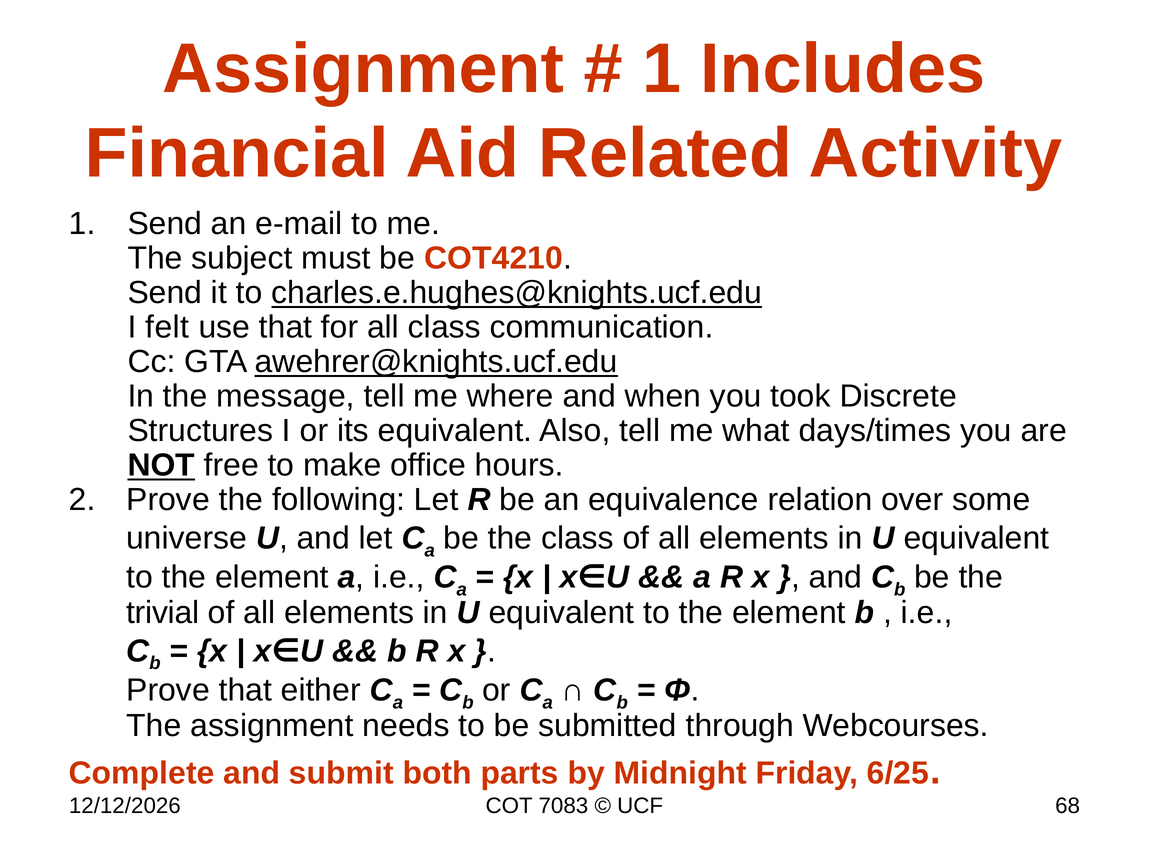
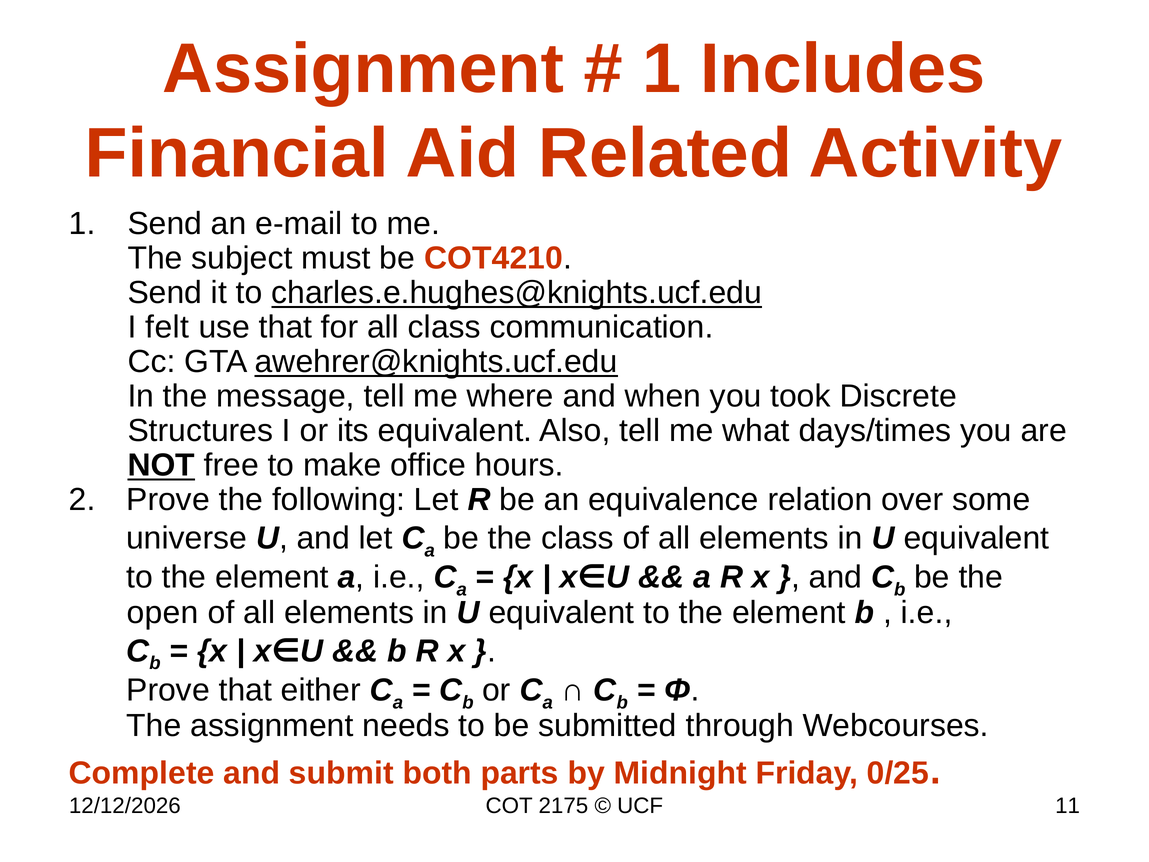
trivial: trivial -> open
6/25: 6/25 -> 0/25
7083: 7083 -> 2175
68: 68 -> 11
